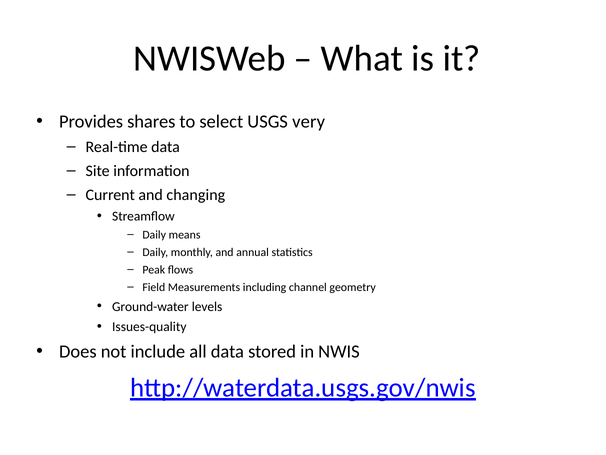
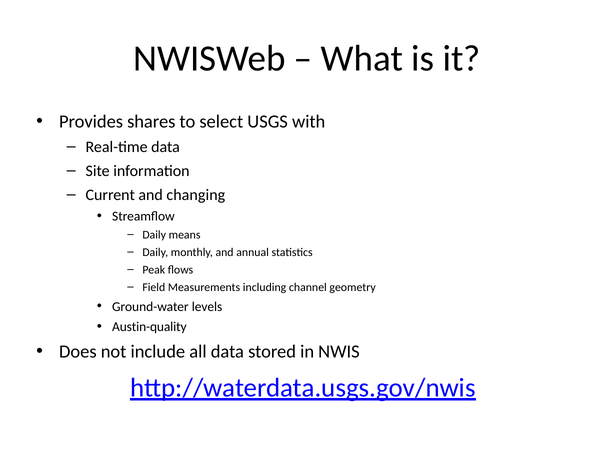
very: very -> with
Issues-quality: Issues-quality -> Austin-quality
